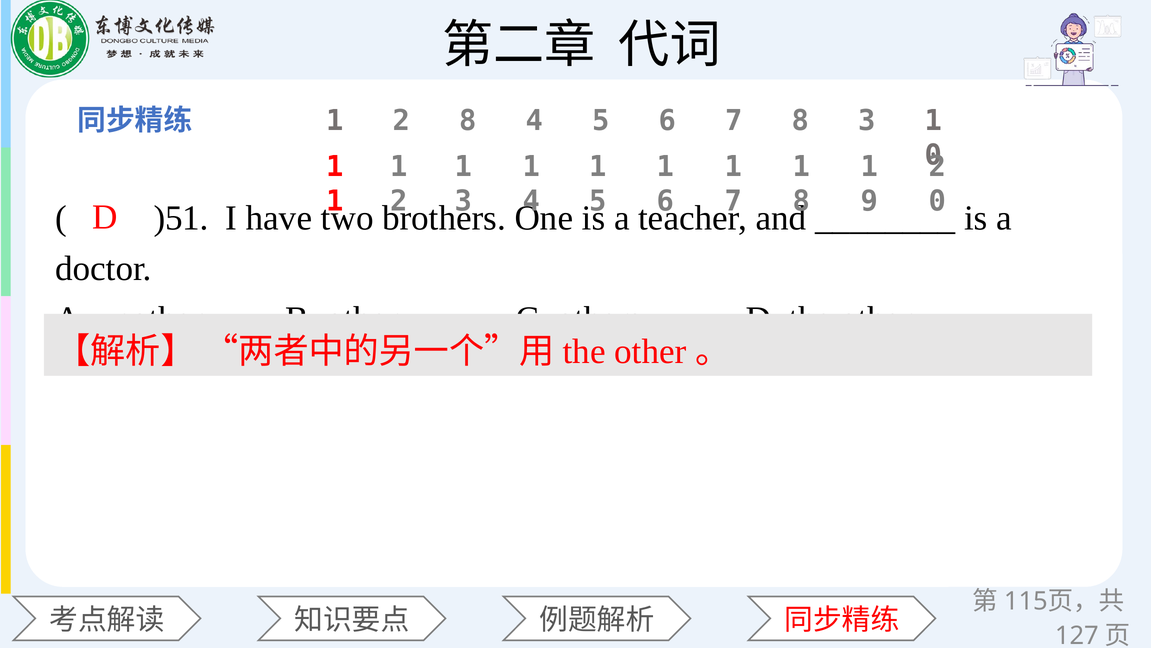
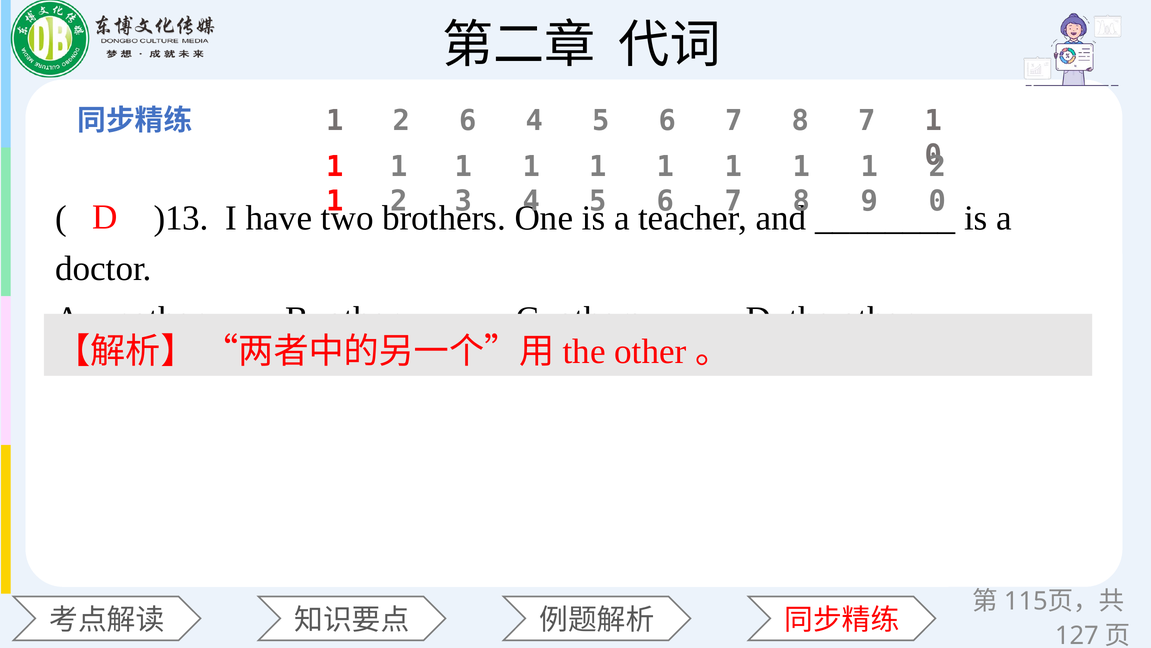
2 8: 8 -> 6
8 3: 3 -> 7
)51: )51 -> )13
